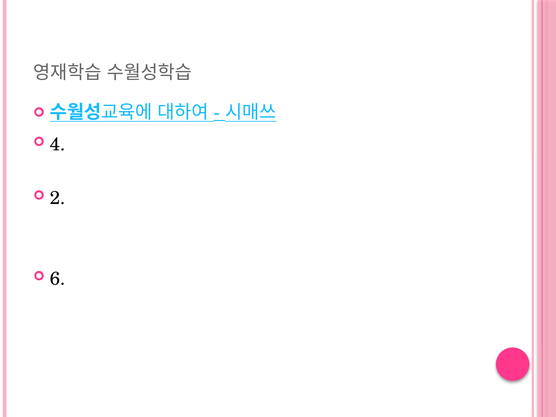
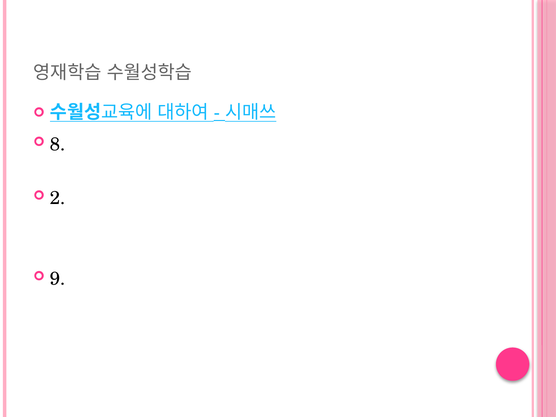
4: 4 -> 8
6: 6 -> 9
